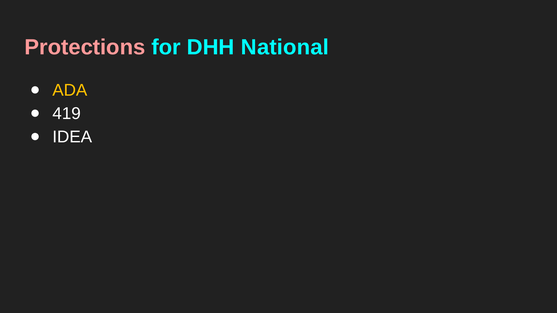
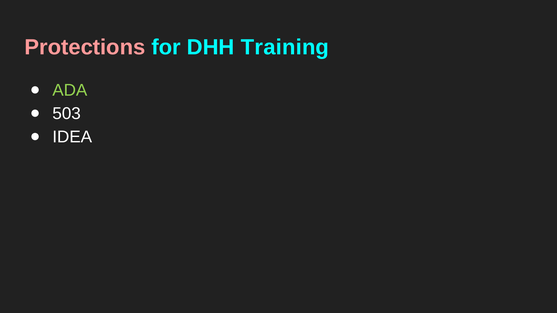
National: National -> Training
ADA colour: yellow -> light green
419: 419 -> 503
